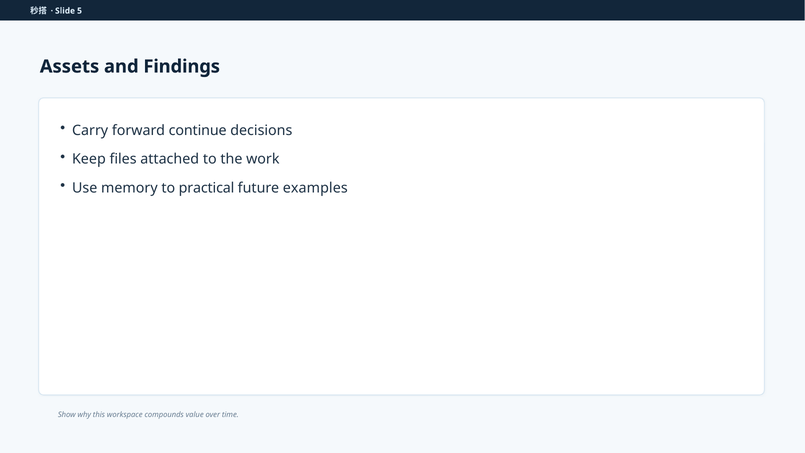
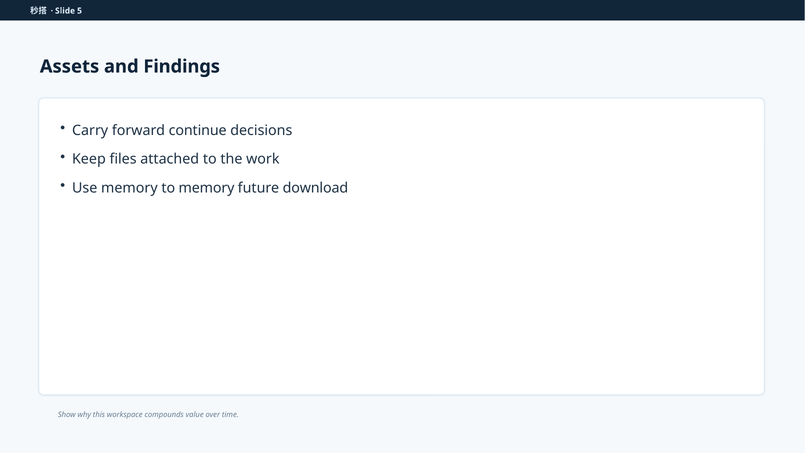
to practical: practical -> memory
examples: examples -> download
